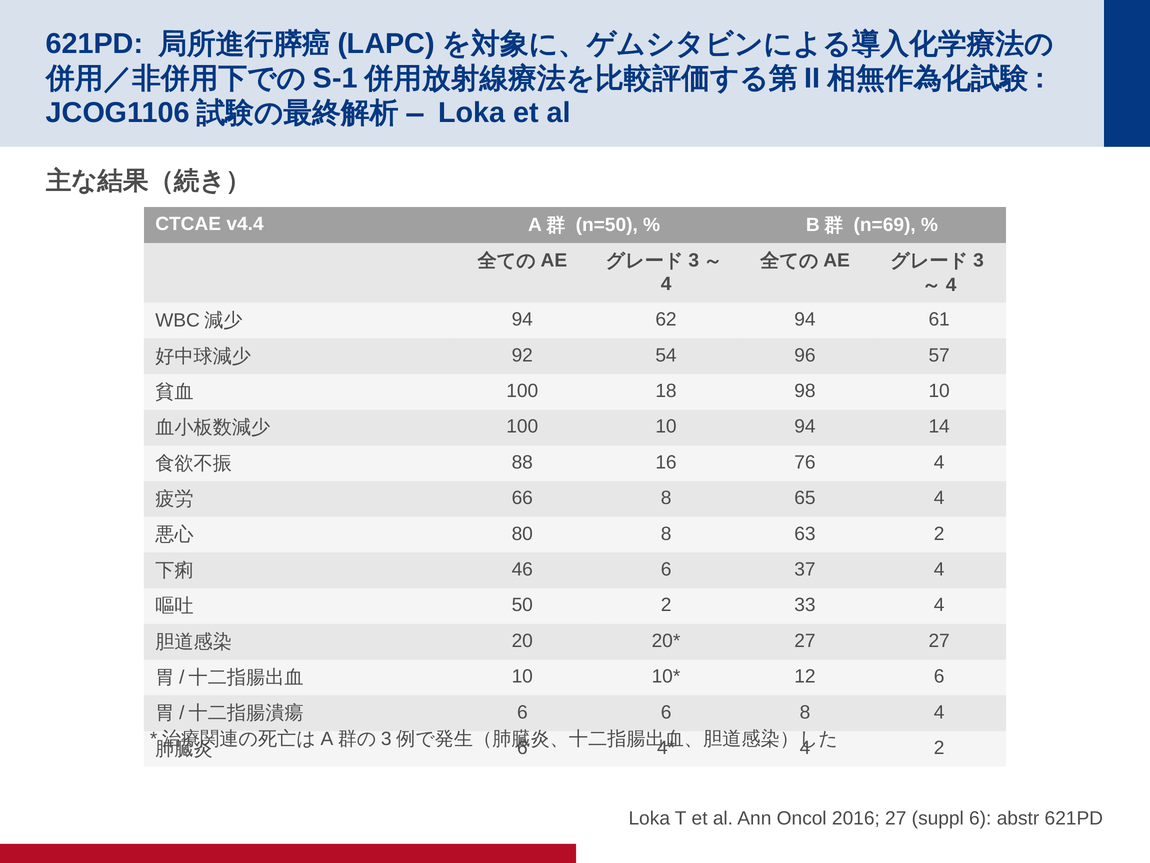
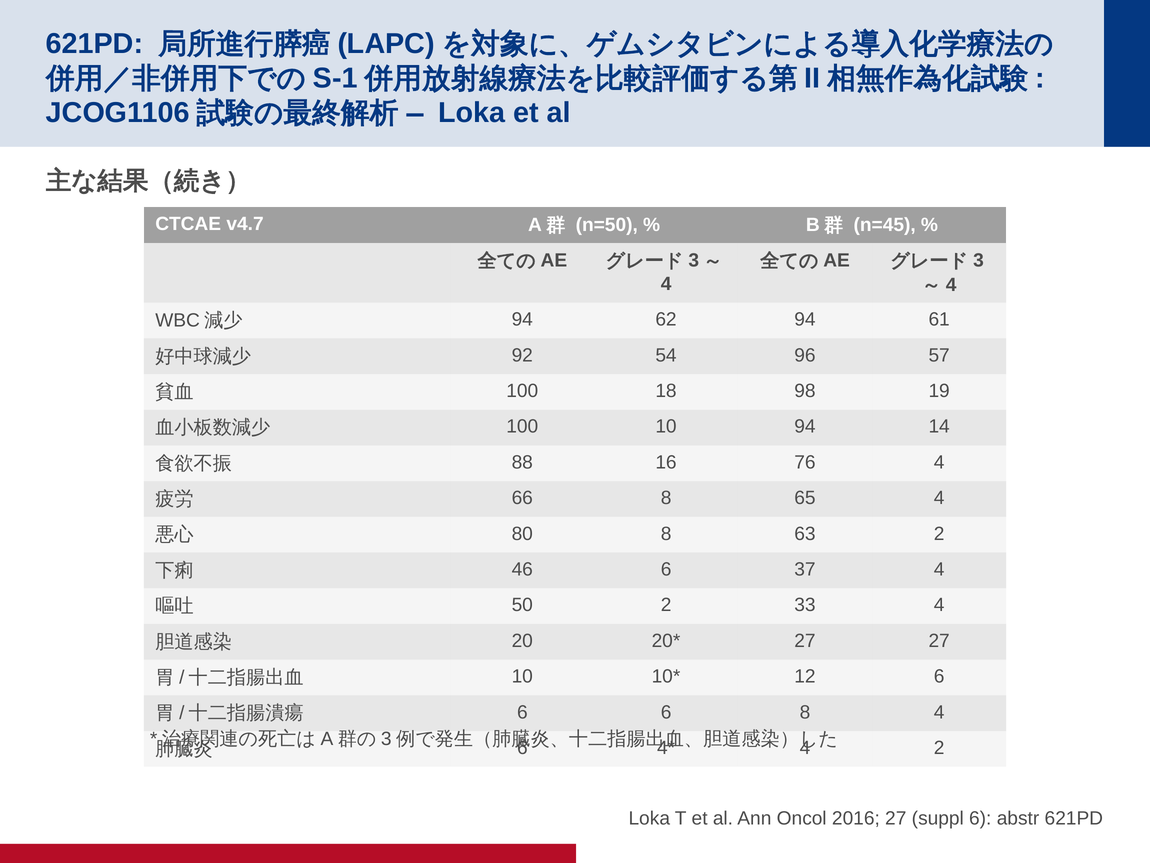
v4.4: v4.4 -> v4.7
n=69: n=69 -> n=45
98 10: 10 -> 19
